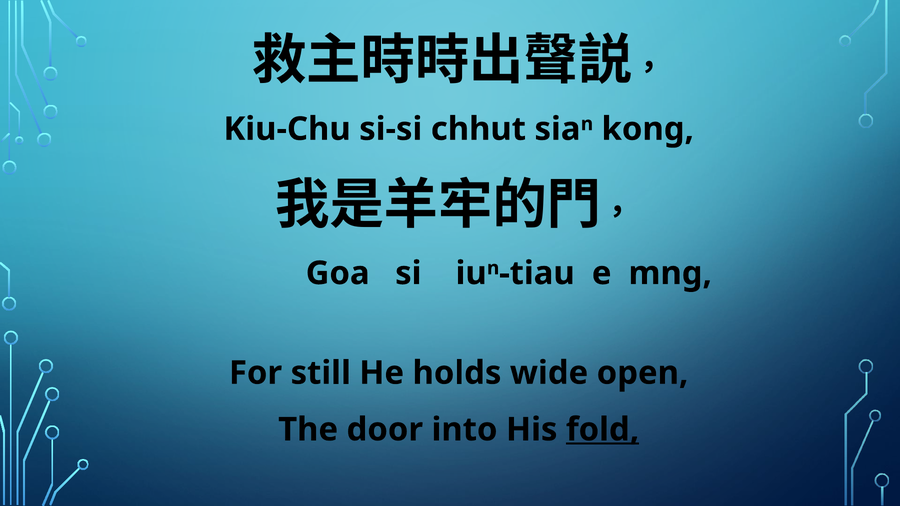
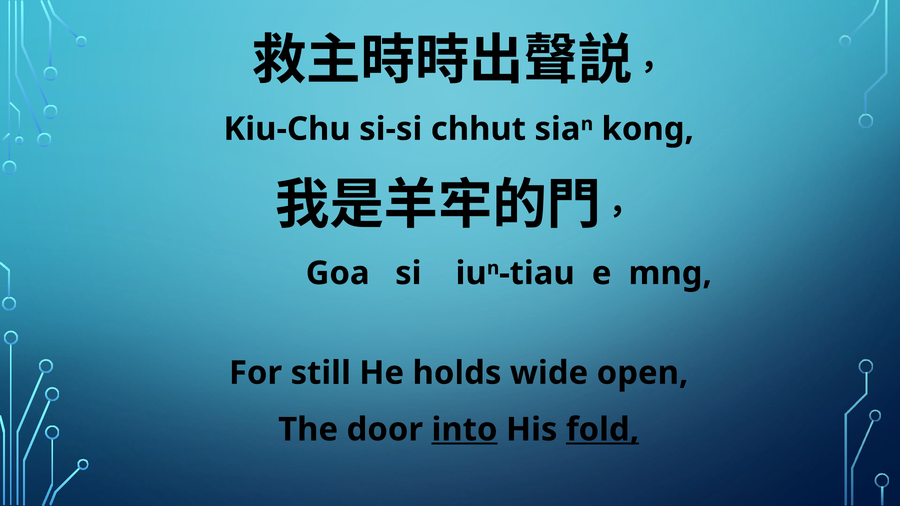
into underline: none -> present
